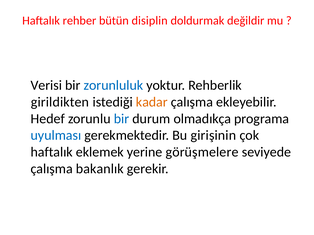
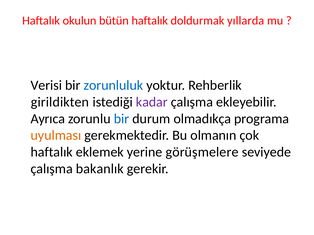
rehber: rehber -> okulun
bütün disiplin: disiplin -> haftalık
değildir: değildir -> yıllarda
kadar colour: orange -> purple
Hedef: Hedef -> Ayrıca
uyulması colour: blue -> orange
girişinin: girişinin -> olmanın
